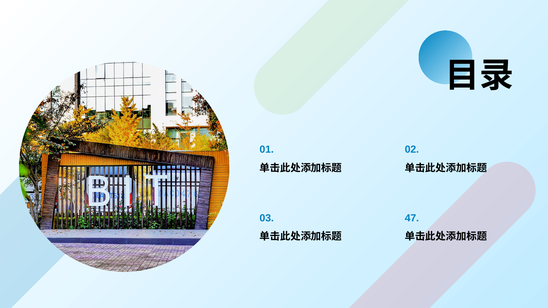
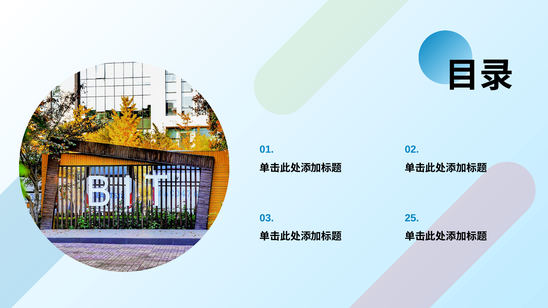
47: 47 -> 25
